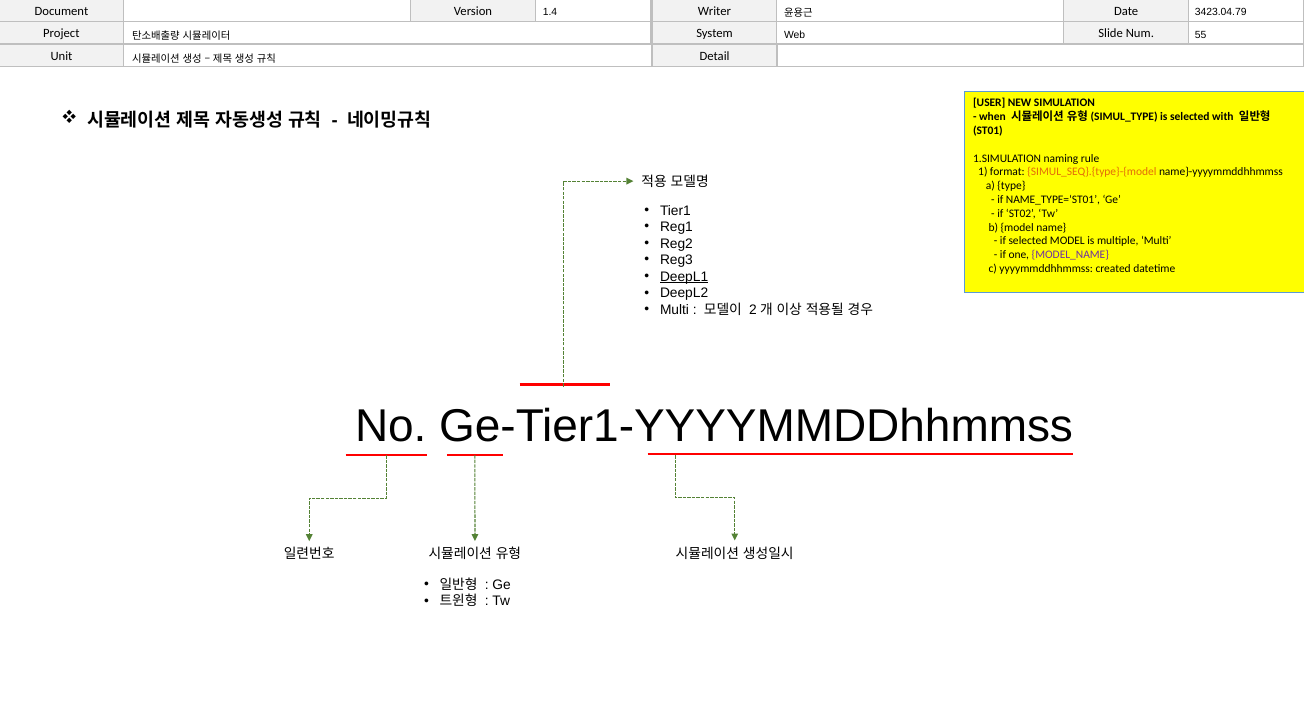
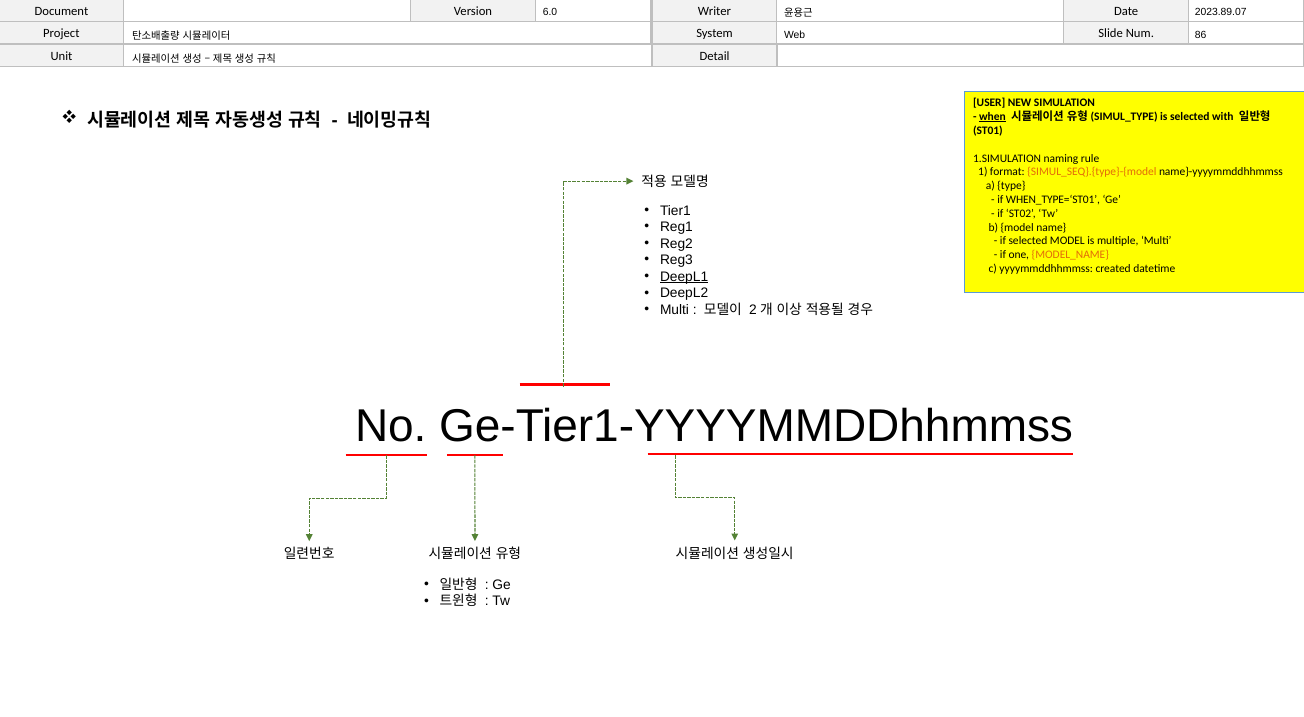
1.4: 1.4 -> 6.0
3423.04.79: 3423.04.79 -> 2023.89.07
55: 55 -> 86
when underline: none -> present
NAME_TYPE=‘ST01: NAME_TYPE=‘ST01 -> WHEN_TYPE=‘ST01
MODEL_NAME colour: purple -> orange
